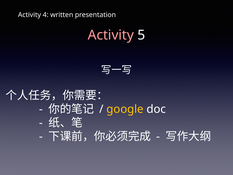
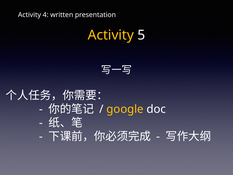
Activity at (111, 35) colour: pink -> yellow
